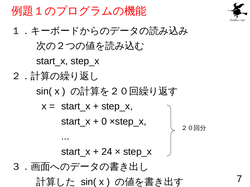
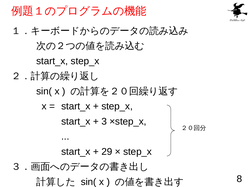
0: 0 -> 3
24: 24 -> 29
7: 7 -> 8
